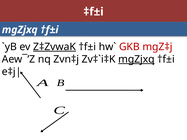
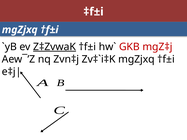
mgZjxq at (136, 59) underline: present -> none
